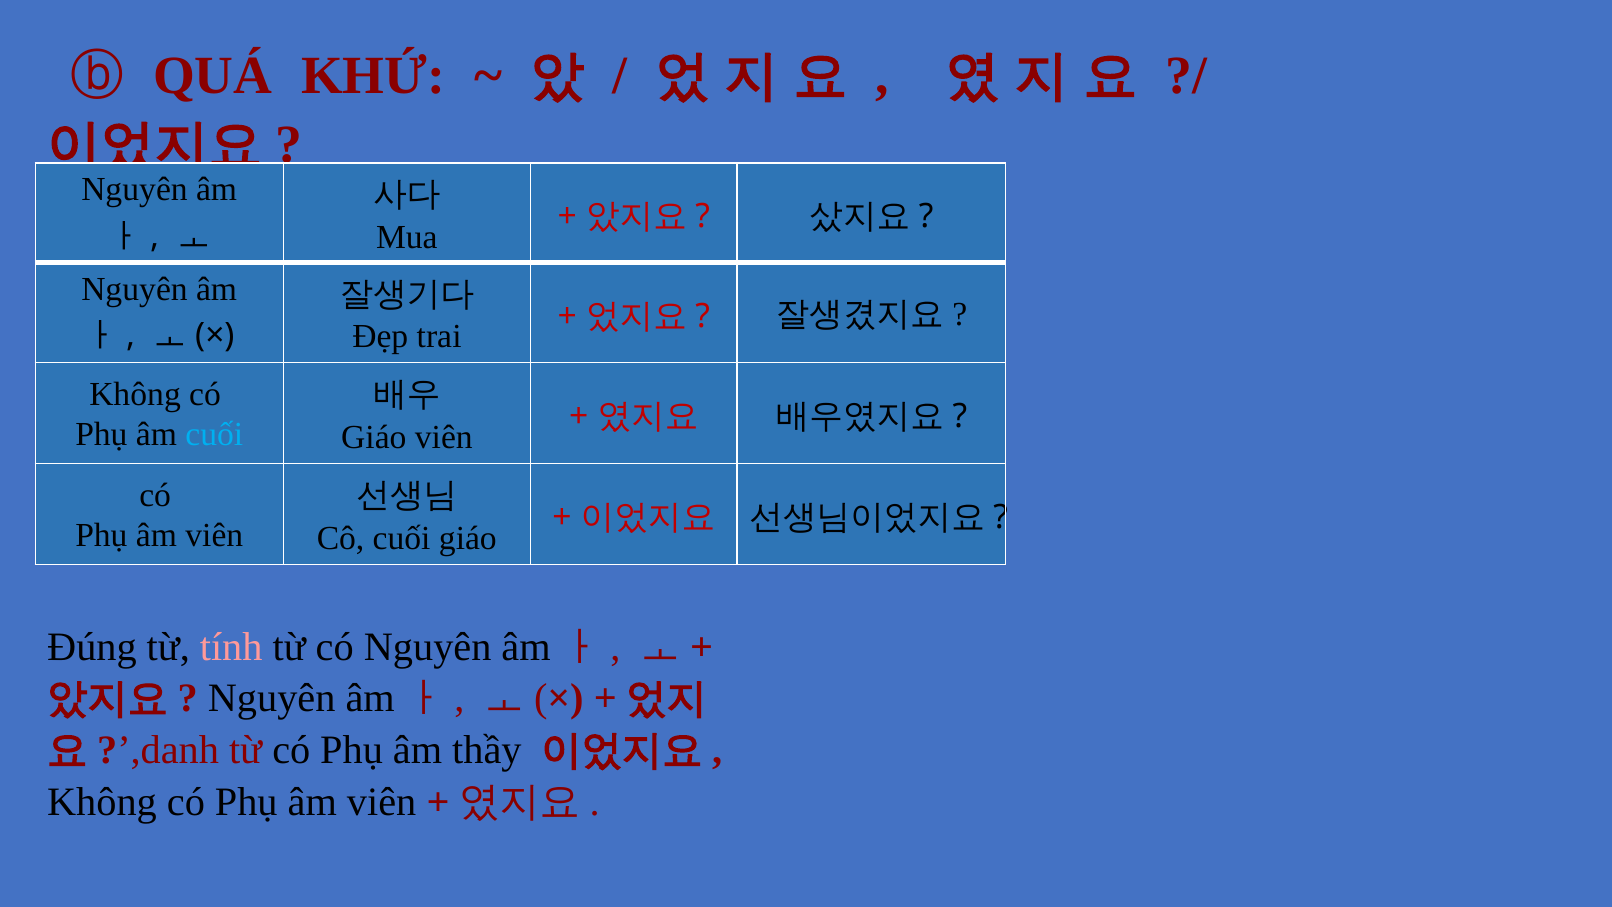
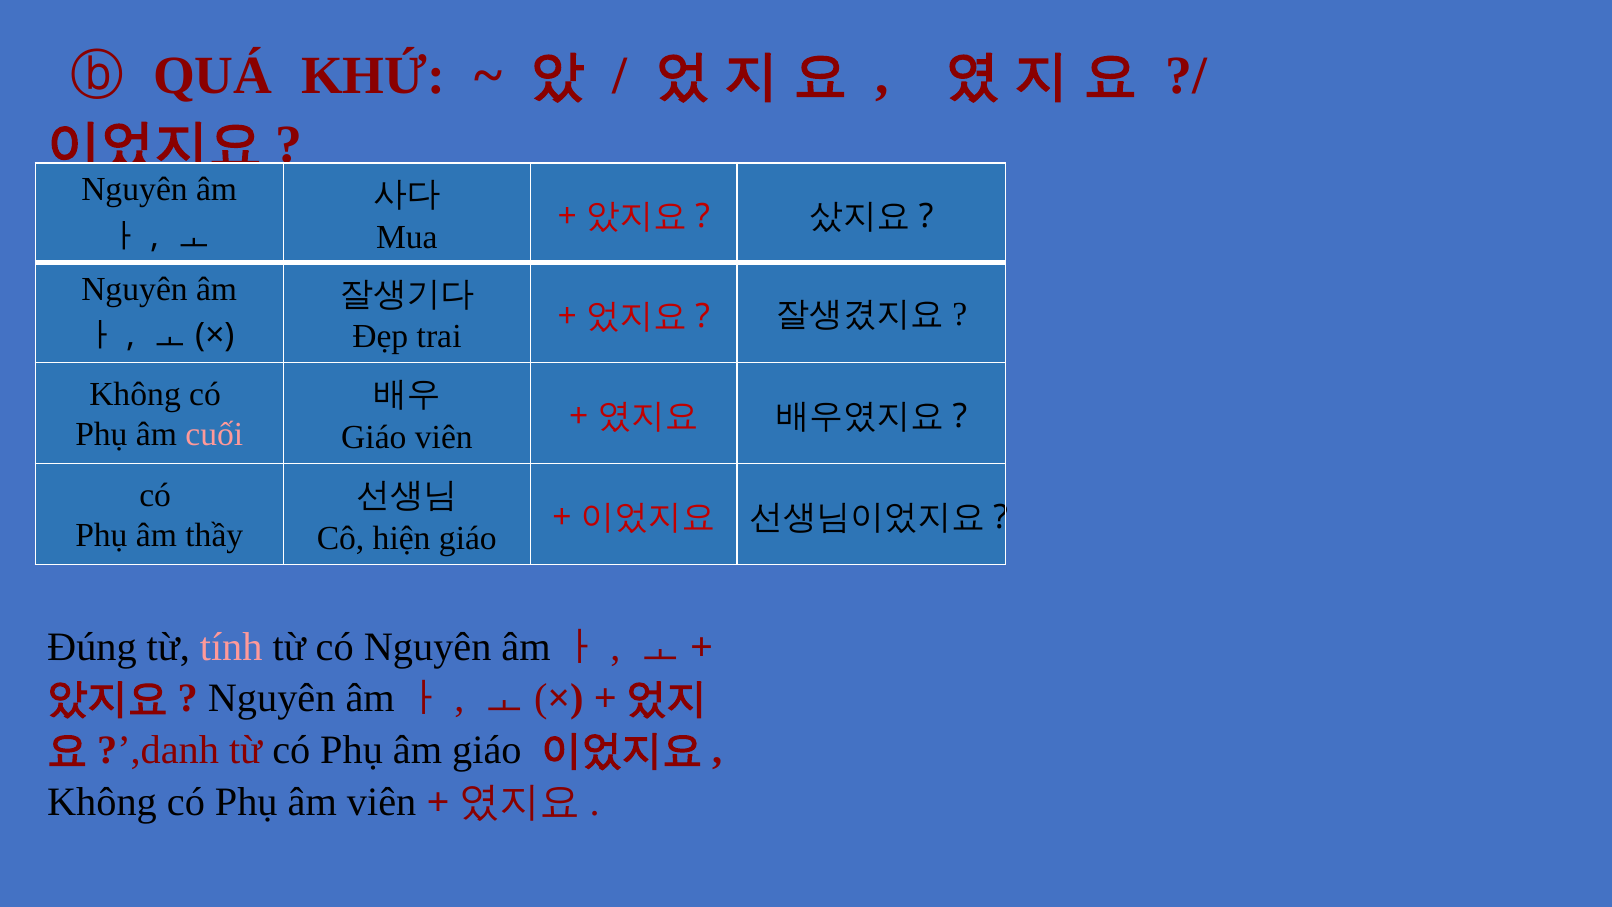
cuối at (214, 434) colour: light blue -> pink
viên at (214, 535): viên -> thầy
Cô cuối: cuối -> hiện
âm thầy: thầy -> giáo
